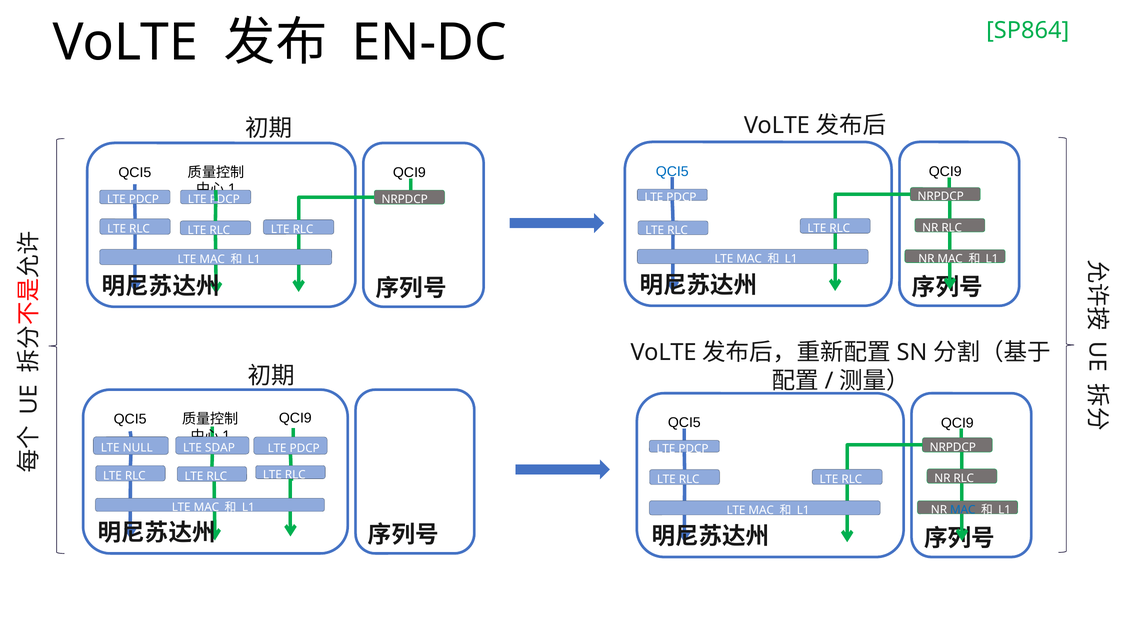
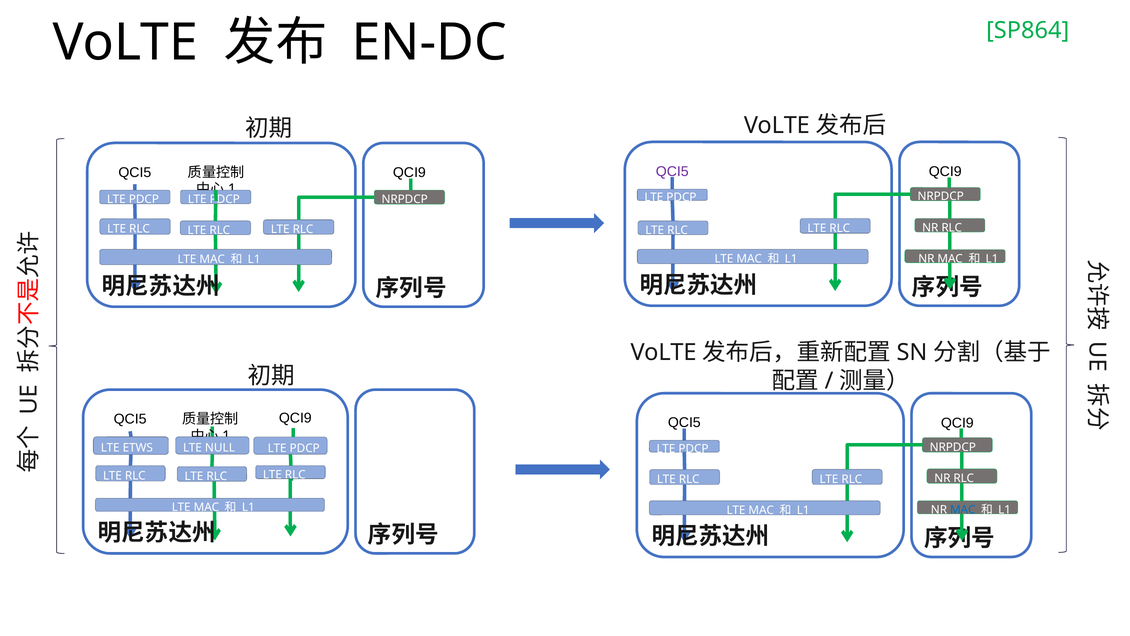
QCI5 at (672, 171) colour: blue -> purple
SDAP: SDAP -> NULL
NULL: NULL -> ETWS
